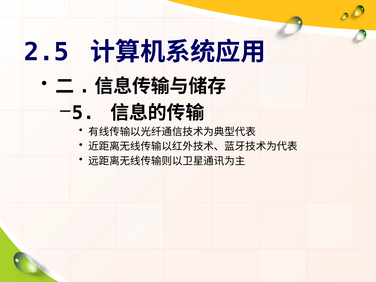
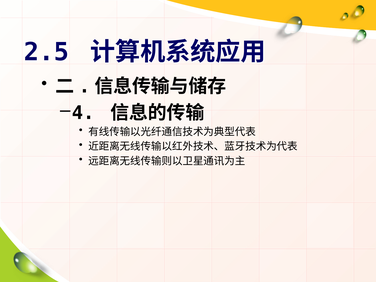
5: 5 -> 4
